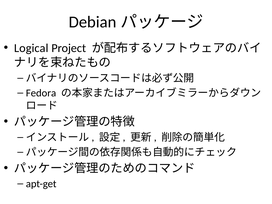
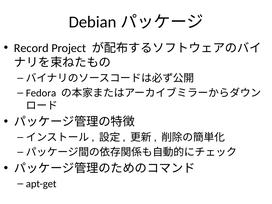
Logical: Logical -> Record
